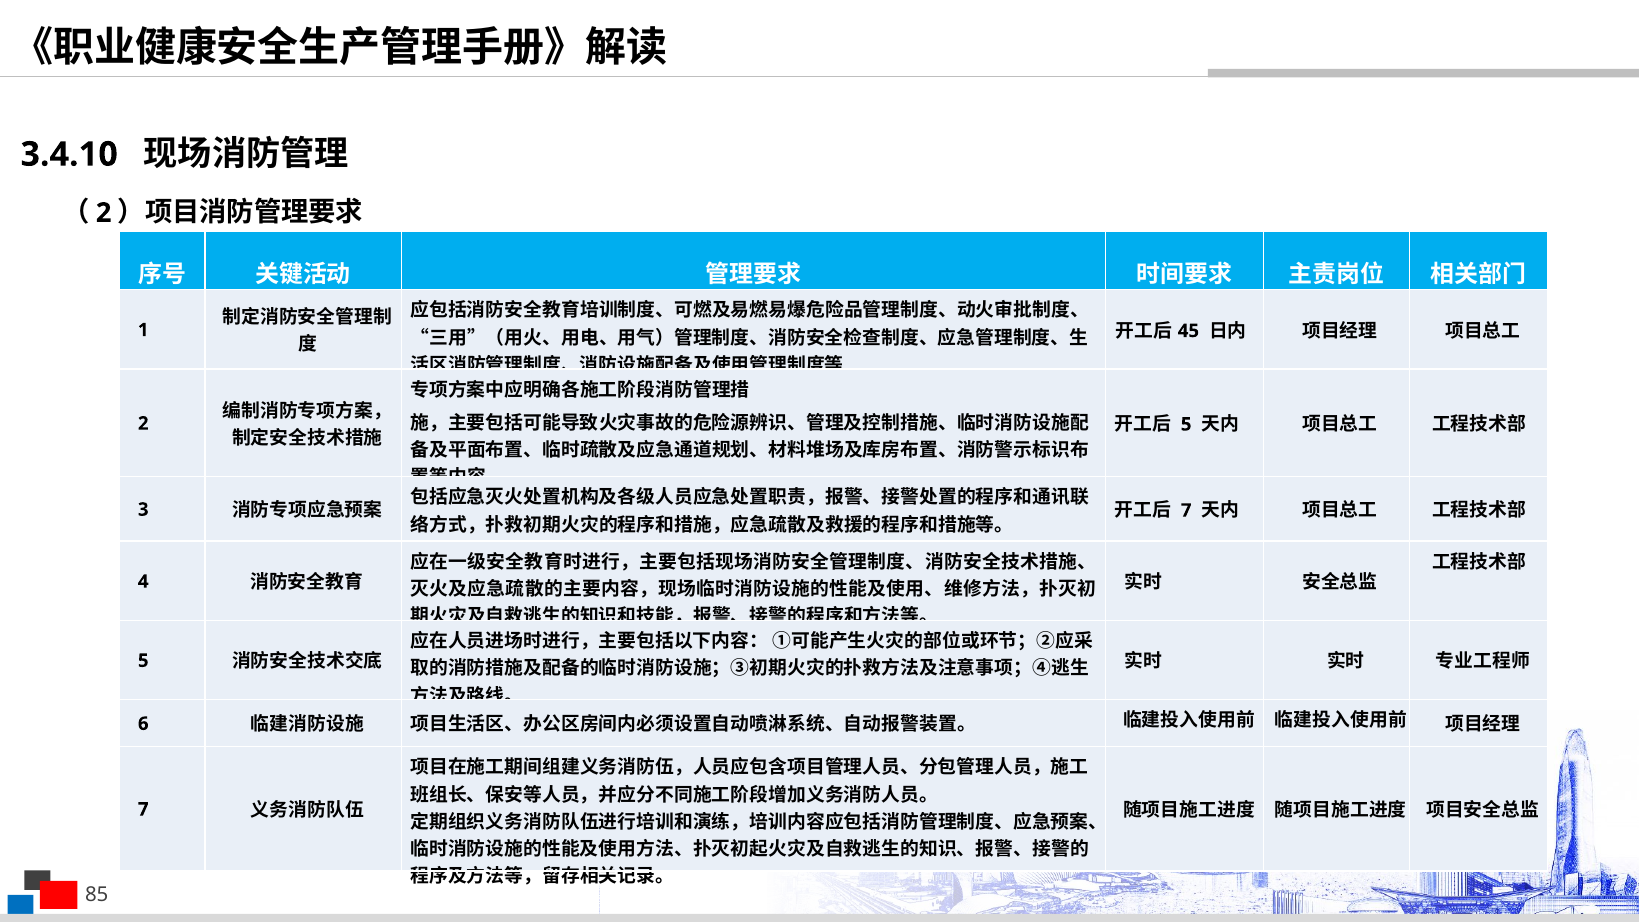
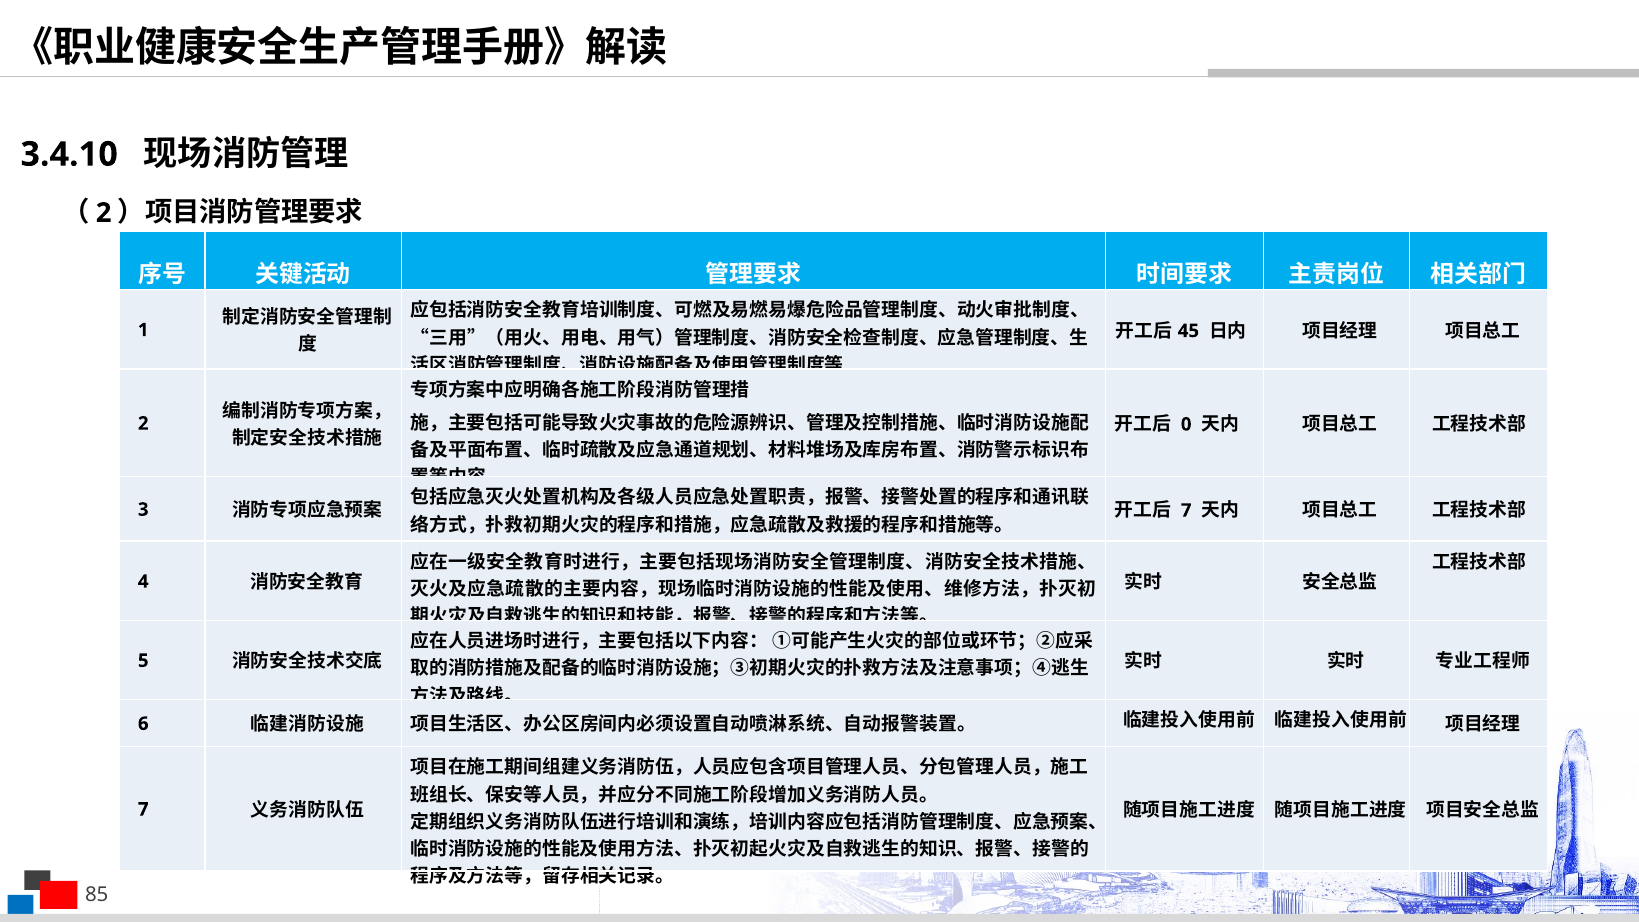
5 at (1186, 424): 5 -> 0
